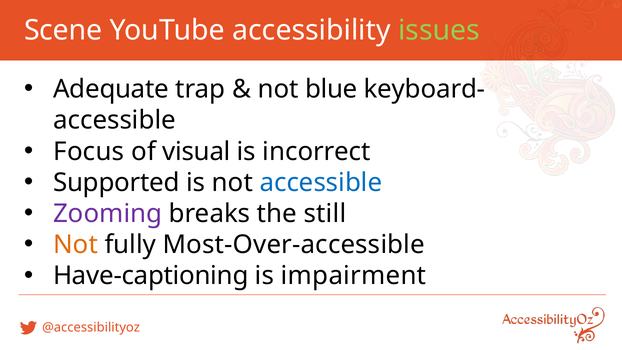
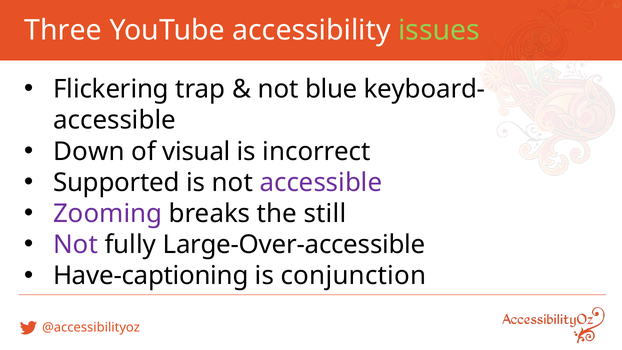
Scene: Scene -> Three
Adequate: Adequate -> Flickering
Focus: Focus -> Down
accessible at (321, 183) colour: blue -> purple
Not at (76, 245) colour: orange -> purple
Most-Over-accessible: Most-Over-accessible -> Large-Over-accessible
impairment: impairment -> conjunction
